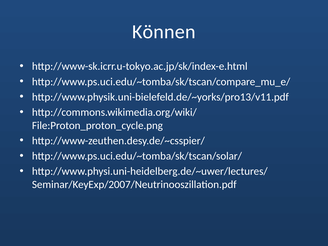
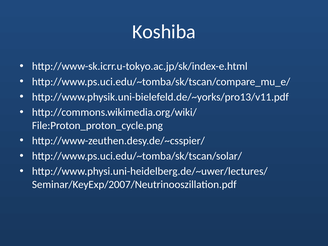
Können: Können -> Koshiba
